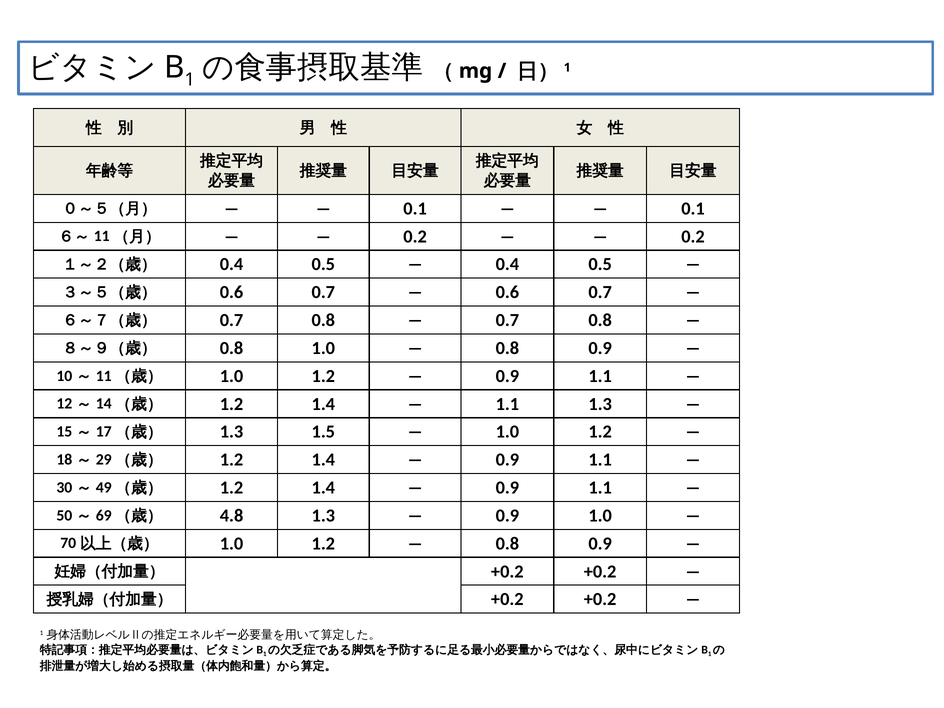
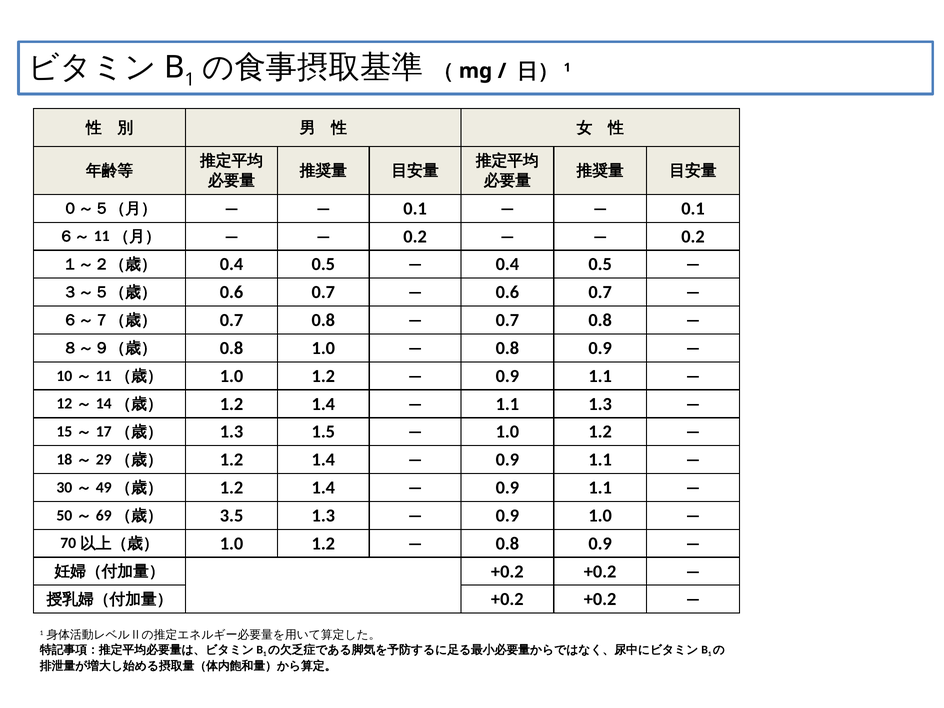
4.8: 4.8 -> 3.5
